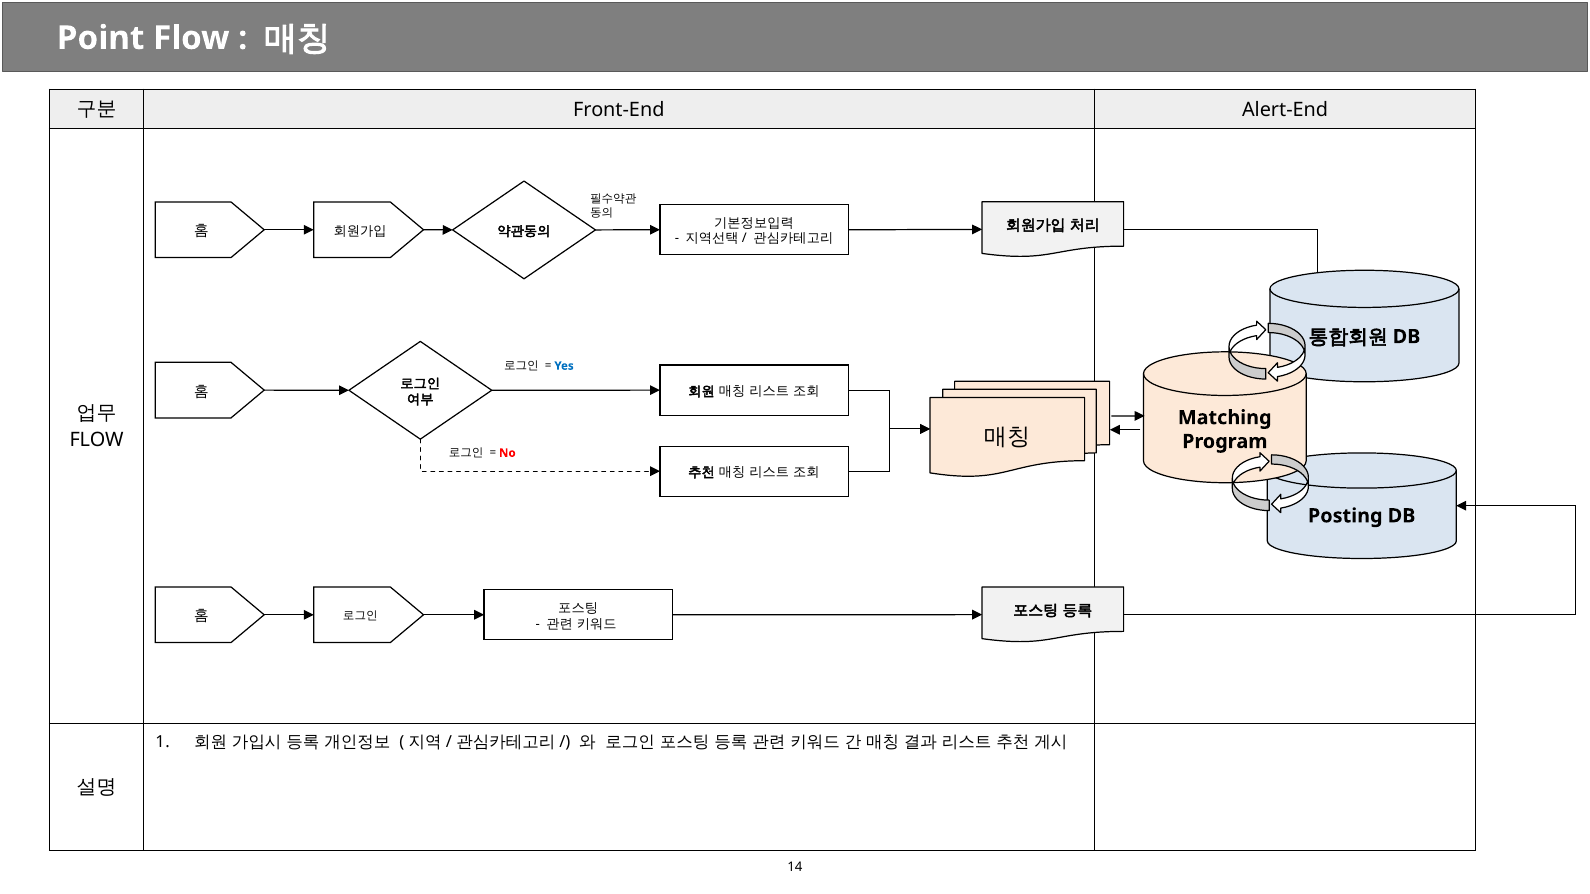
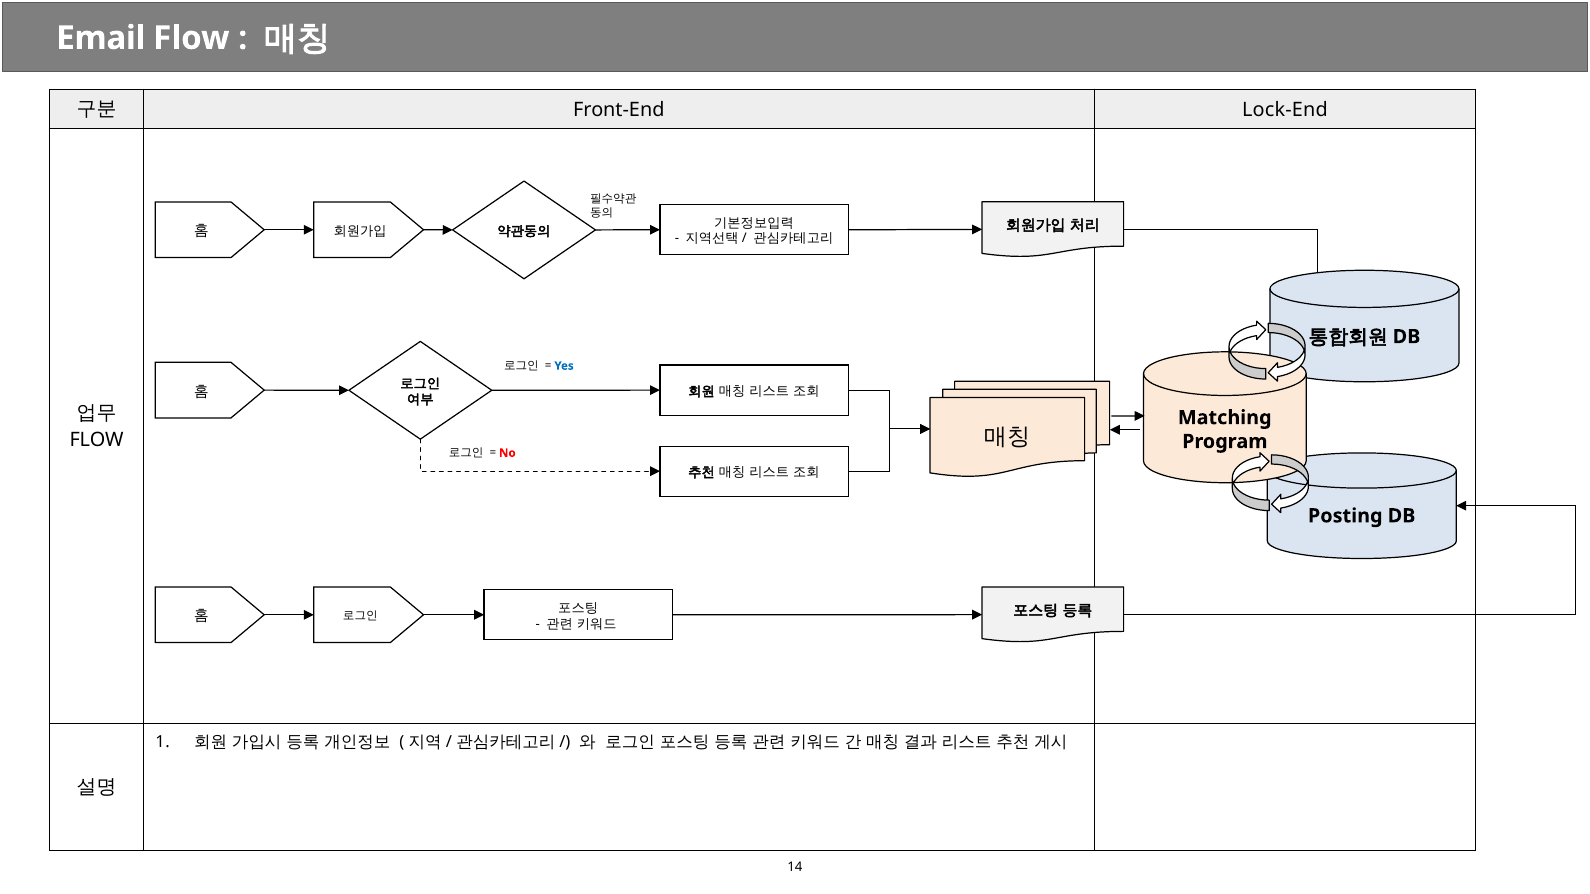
Point: Point -> Email
Alert-End: Alert-End -> Lock-End
